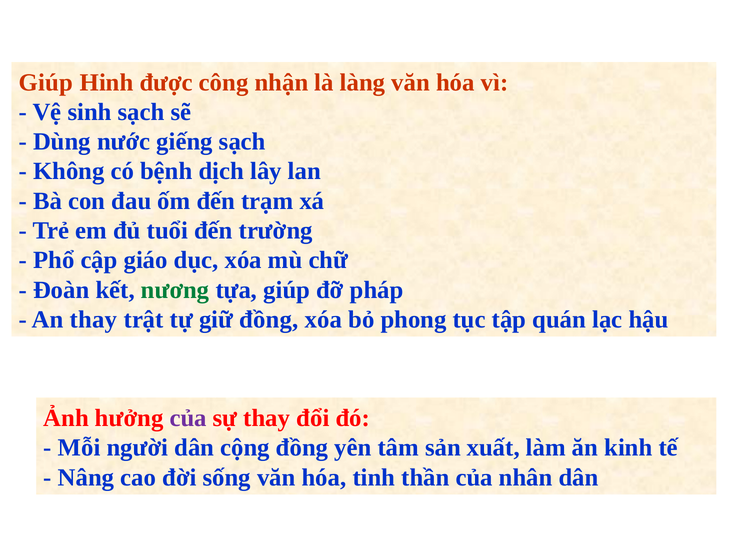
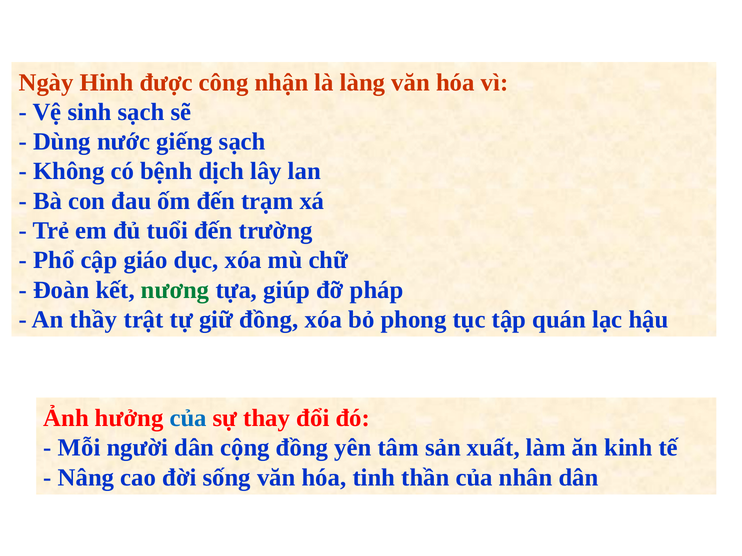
Giúp at (46, 82): Giúp -> Ngày
An thay: thay -> thầy
của at (188, 419) colour: purple -> blue
